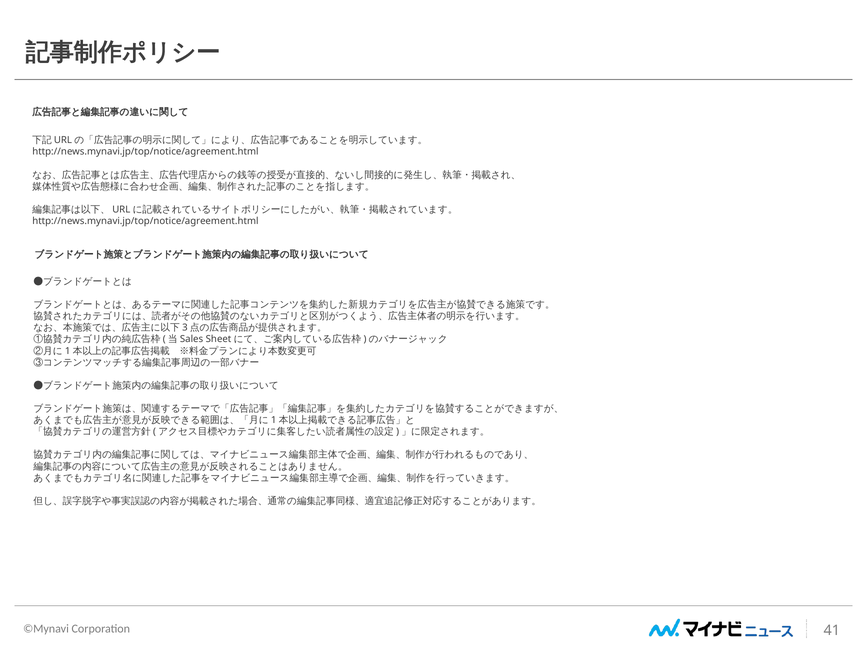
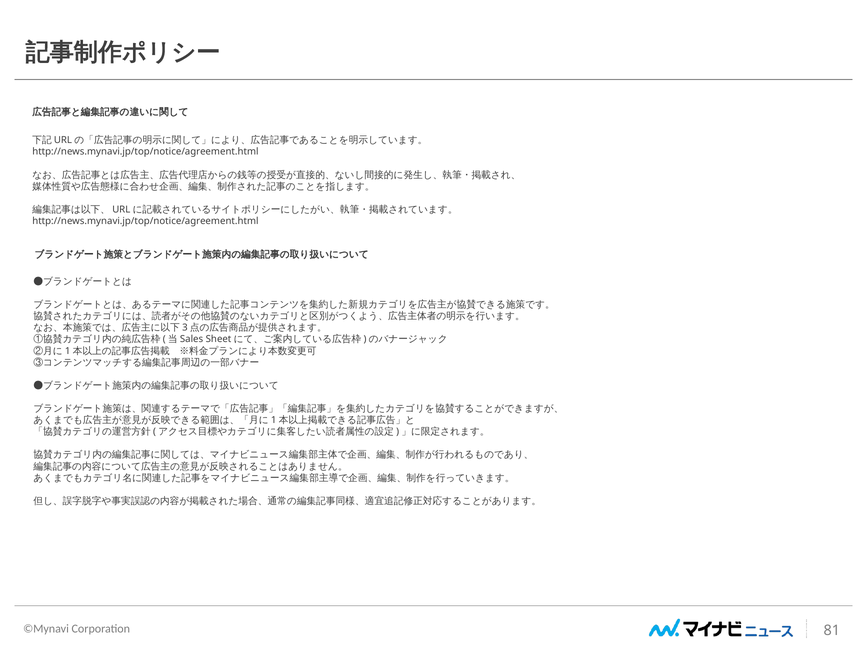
41: 41 -> 81
